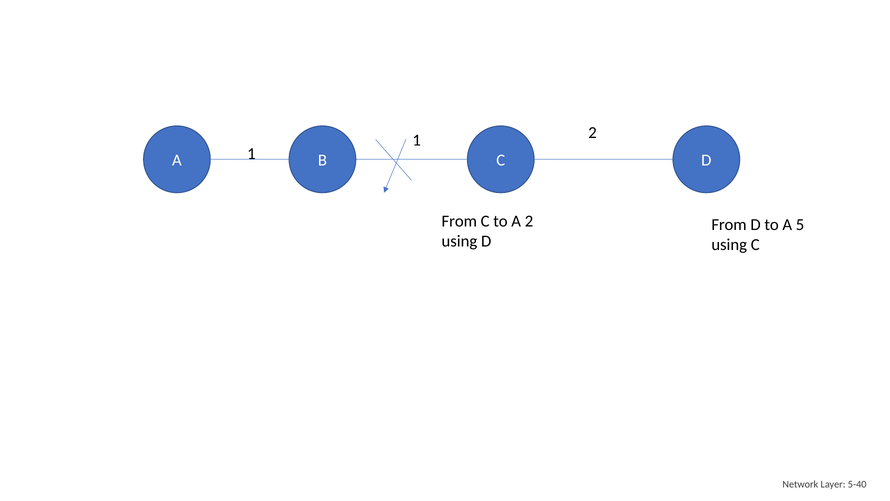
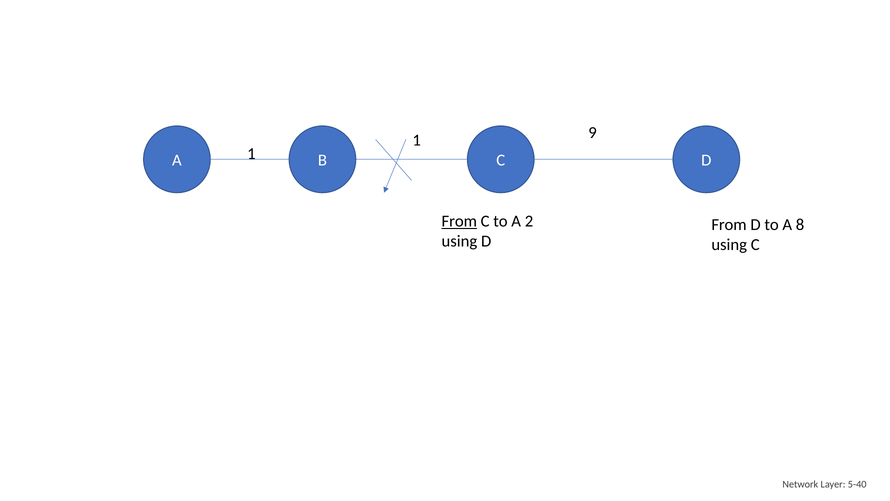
1 2: 2 -> 9
From at (459, 221) underline: none -> present
5: 5 -> 8
